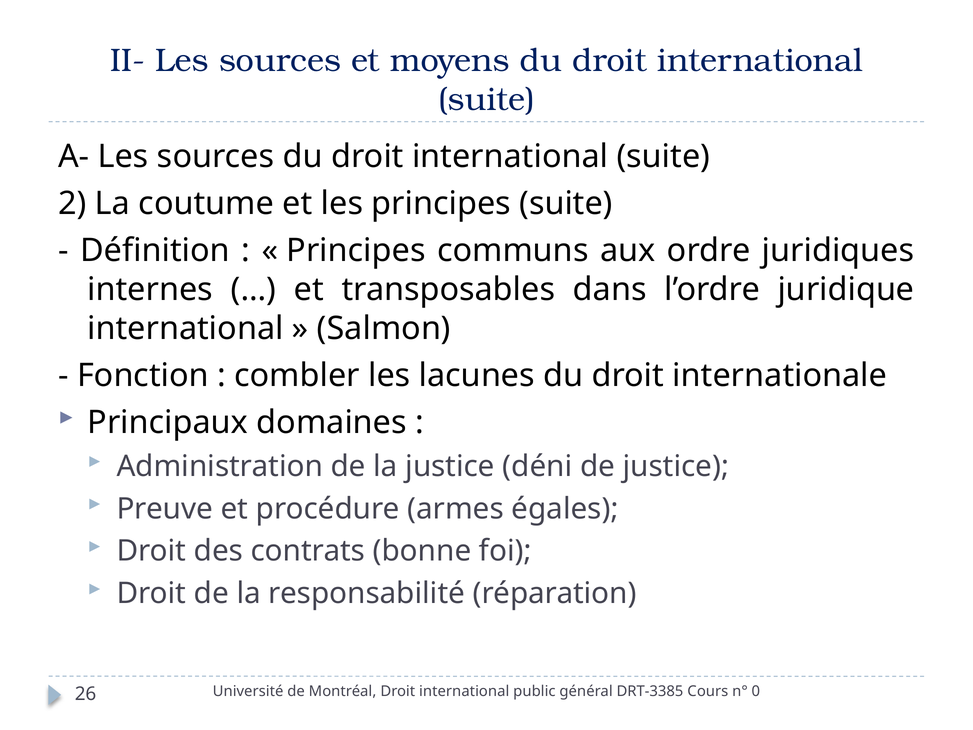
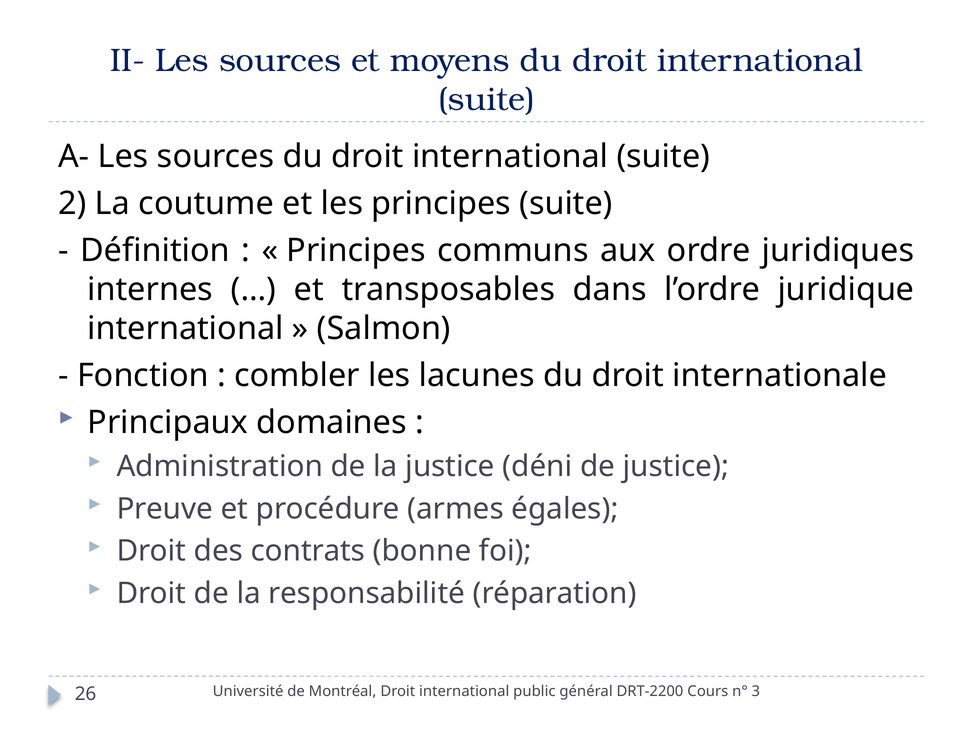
DRT-3385: DRT-3385 -> DRT-2200
0: 0 -> 3
